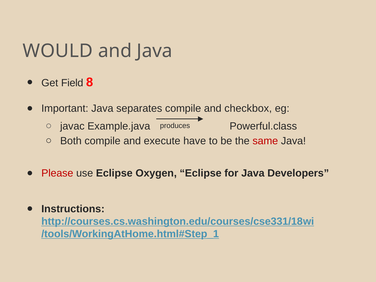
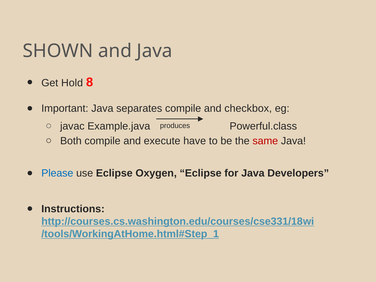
WOULD: WOULD -> SHOWN
Field: Field -> Hold
Please colour: red -> blue
